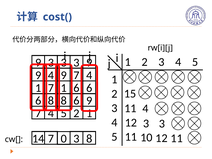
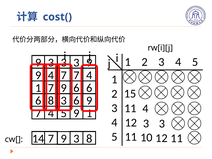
4 9: 9 -> 7
1 7 1: 1 -> 9
8 8: 8 -> 3
2 at (76, 113): 2 -> 9
14 7 0: 0 -> 9
